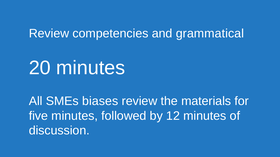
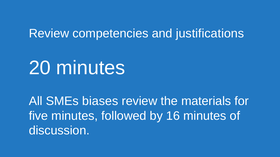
grammatical: grammatical -> justifications
12: 12 -> 16
